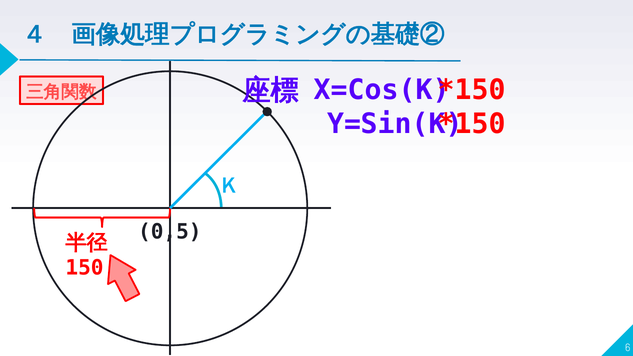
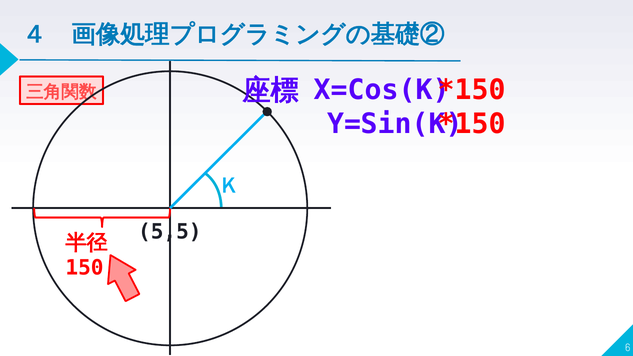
0,5: 0,5 -> 5,5
